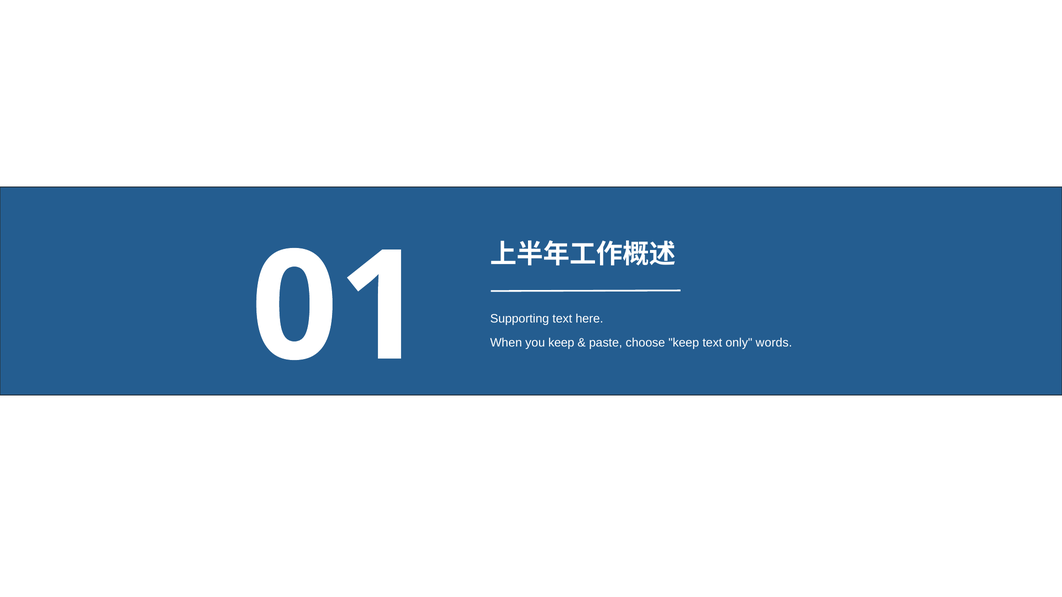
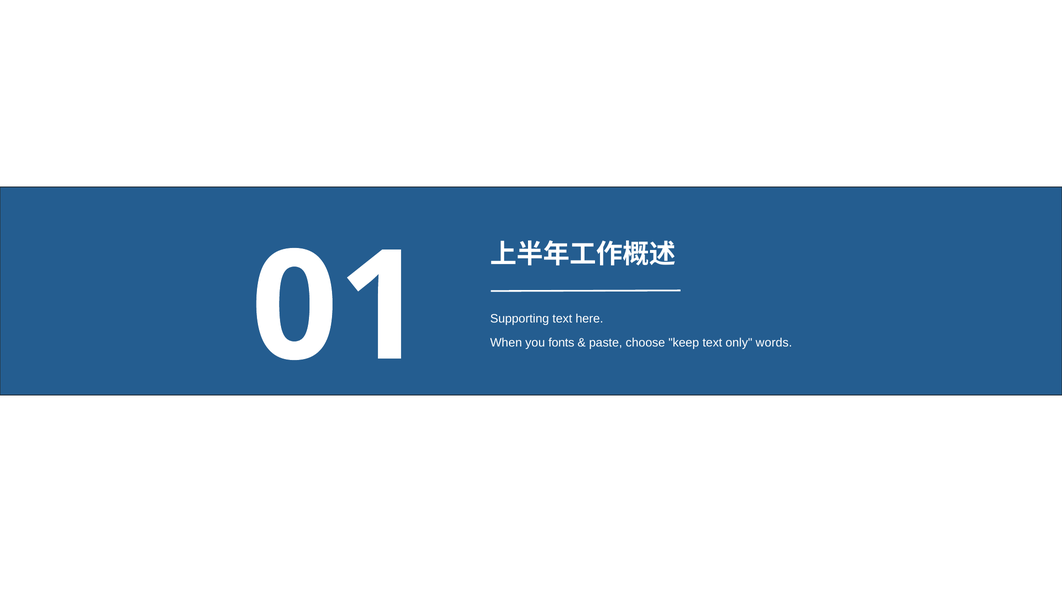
you keep: keep -> fonts
